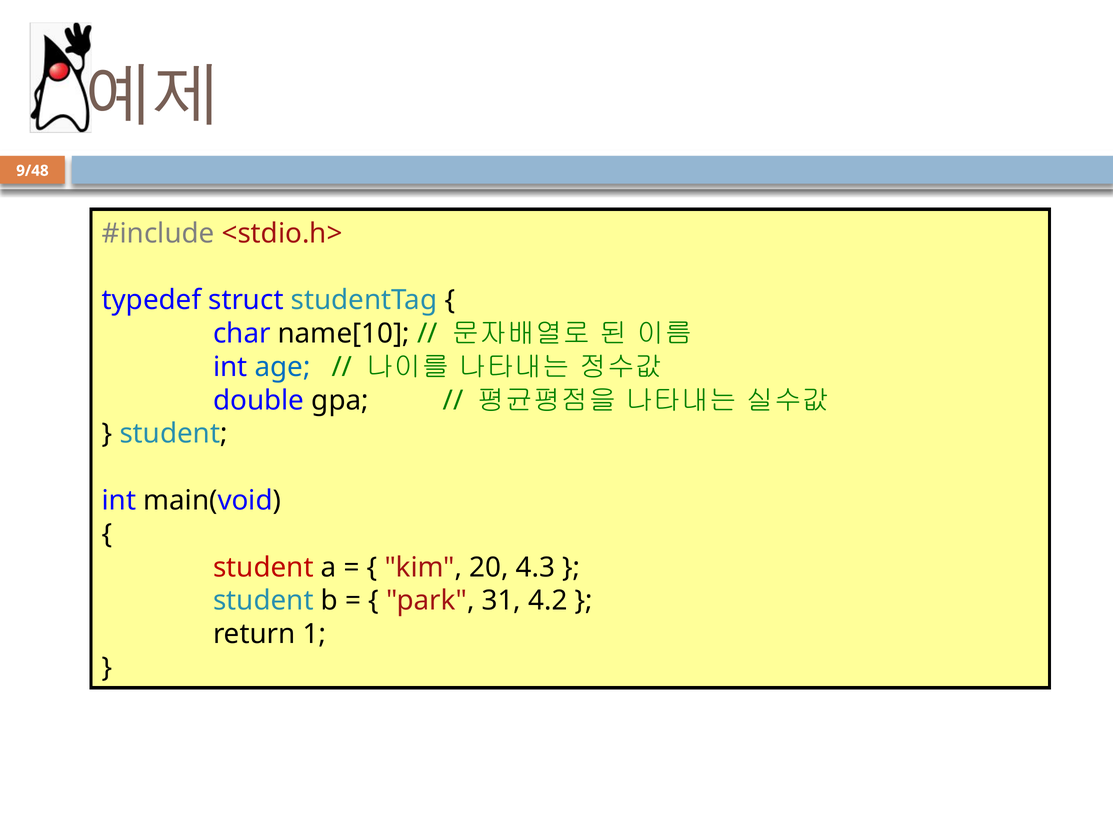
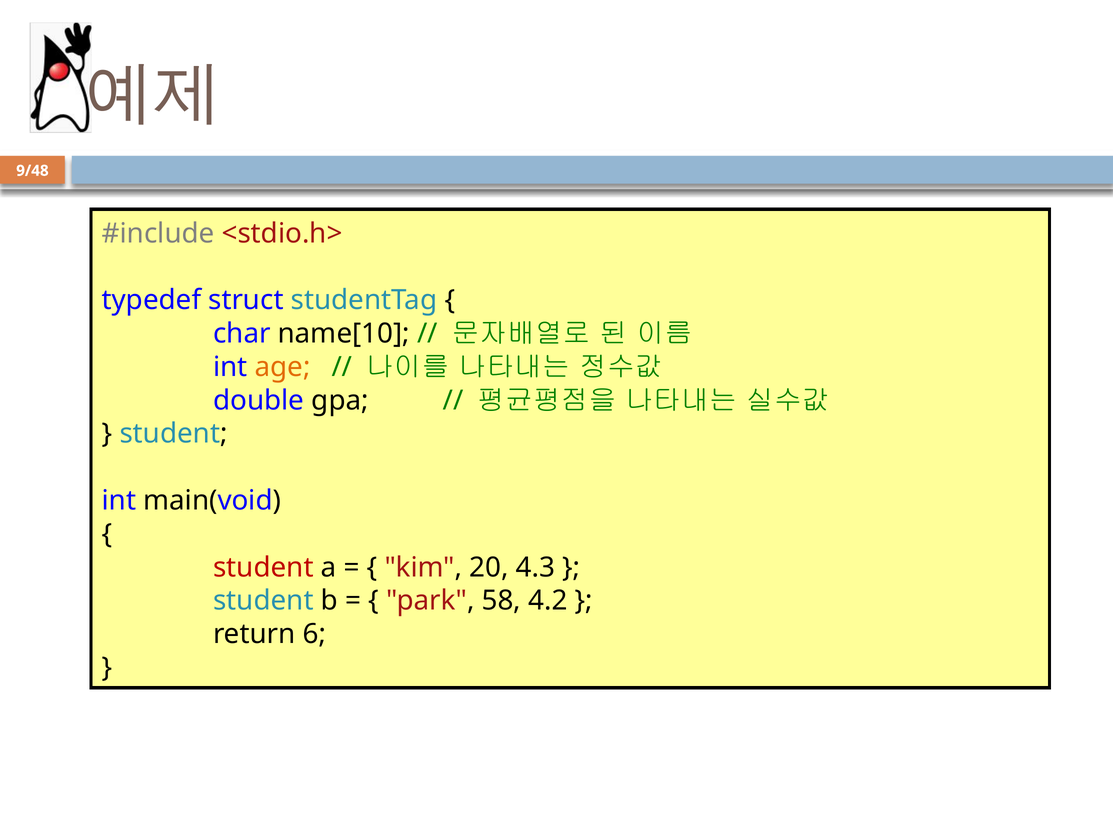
age colour: blue -> orange
31: 31 -> 58
1: 1 -> 6
